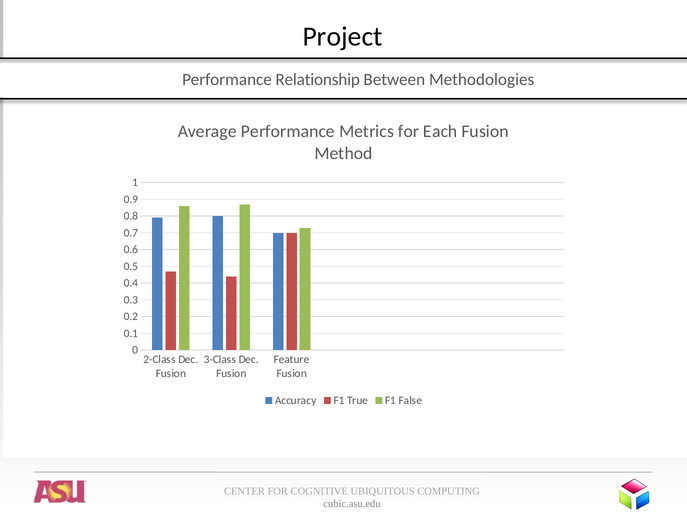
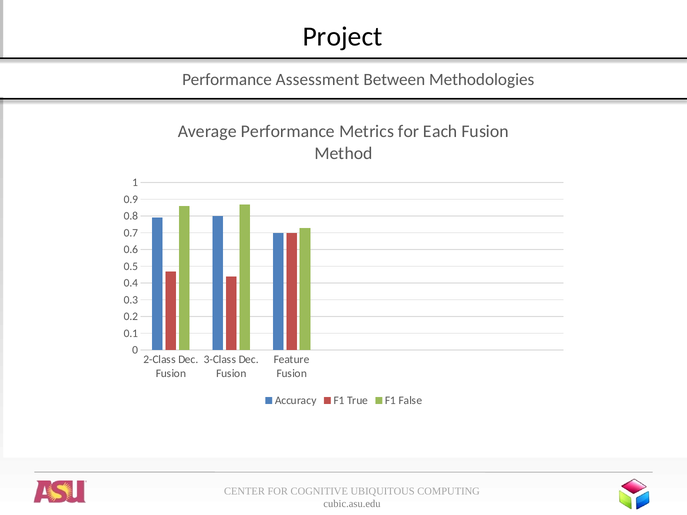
Relationship: Relationship -> Assessment
